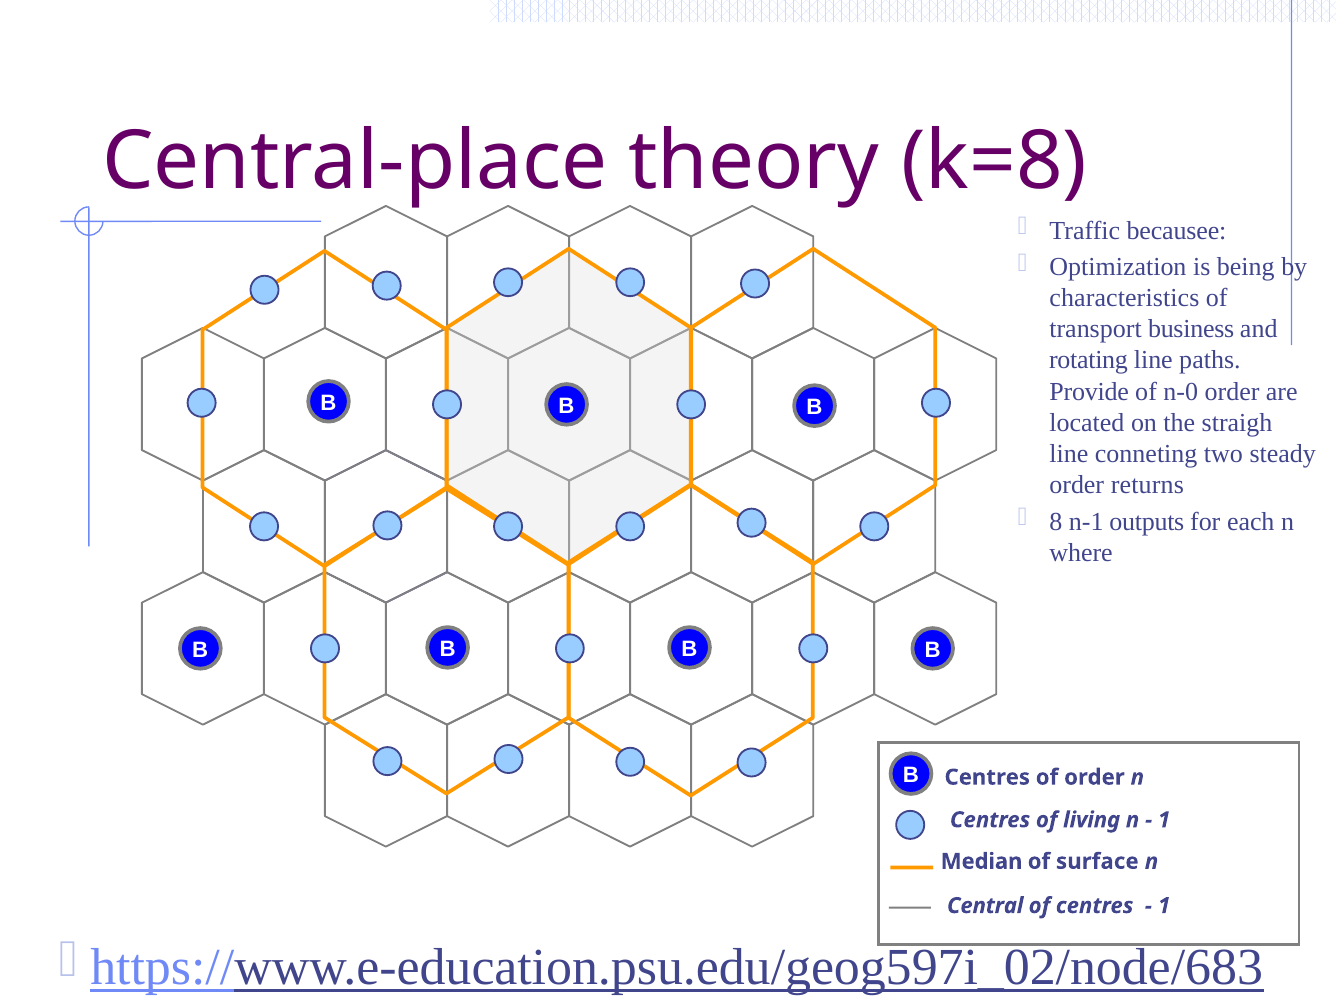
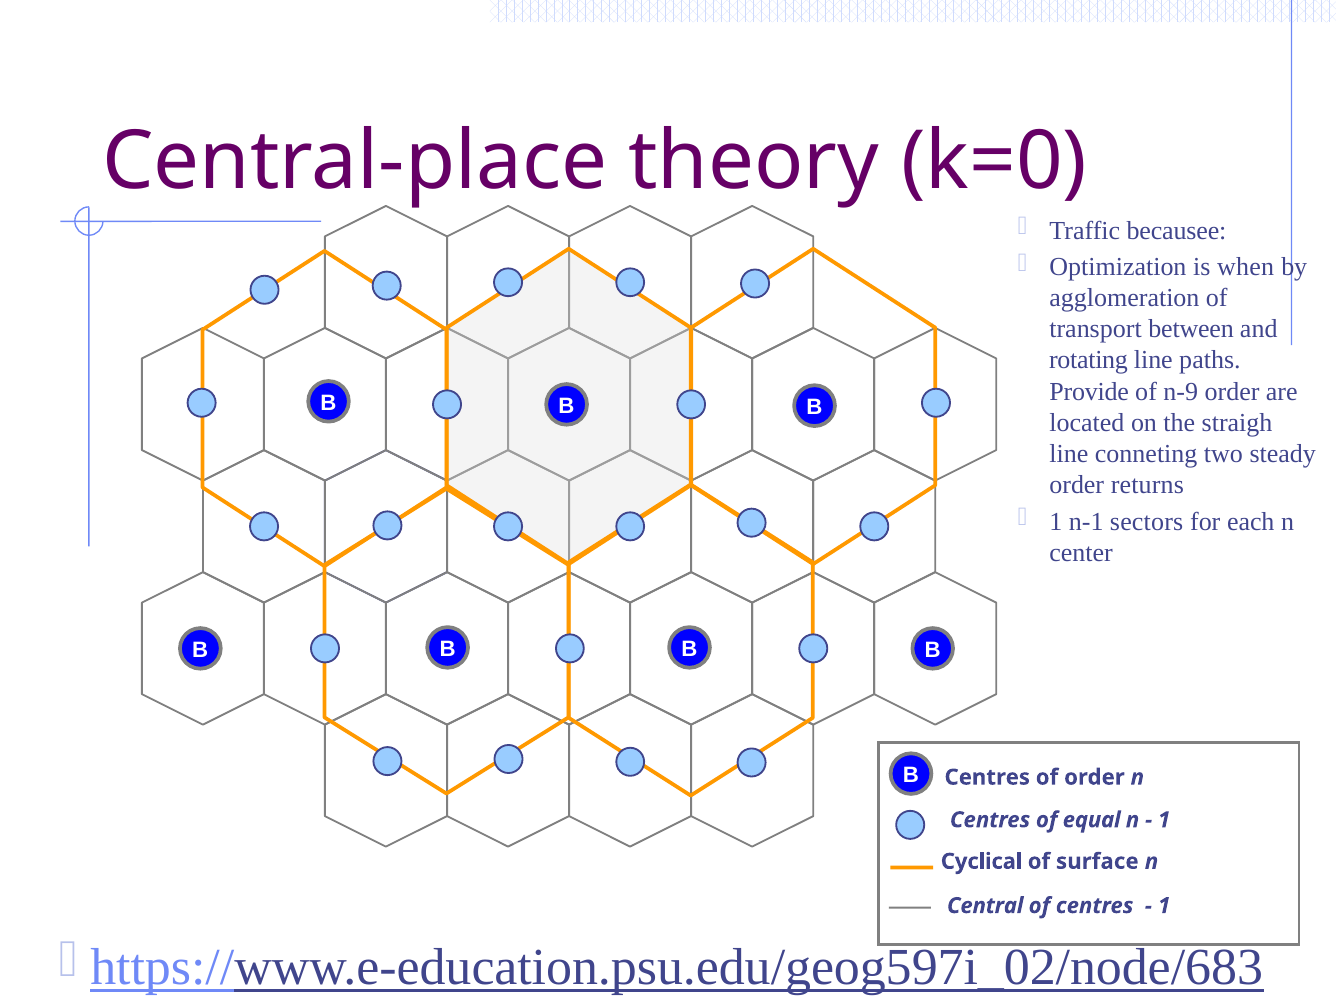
k=8: k=8 -> k=0
being: being -> when
characteristics: characteristics -> agglomeration
business: business -> between
n-0: n-0 -> n-9
8 at (1056, 522): 8 -> 1
outputs: outputs -> sectors
where: where -> center
living: living -> equal
Median: Median -> Cyclical
